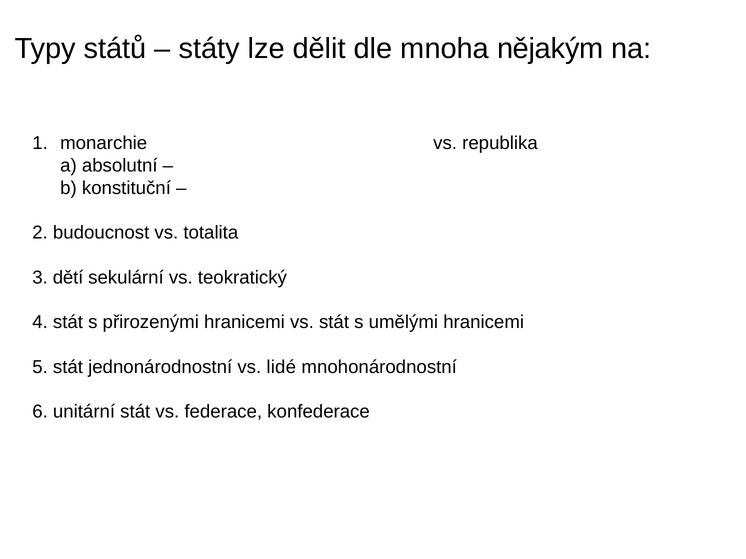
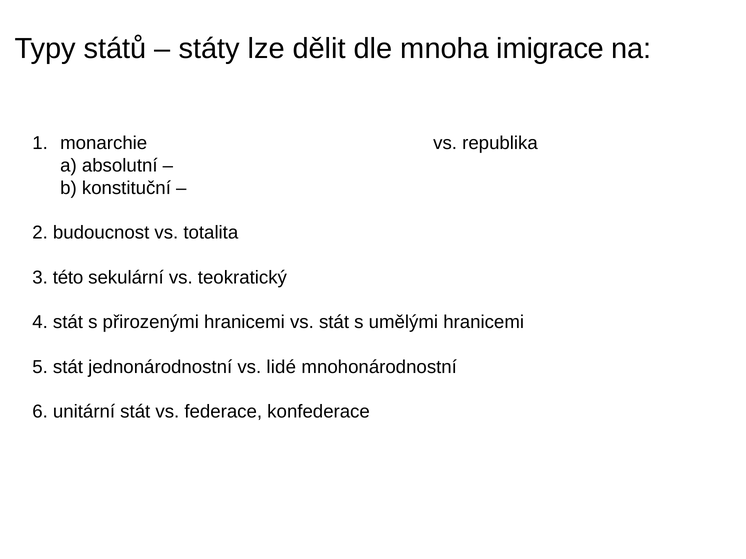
nějakým: nějakým -> imigrace
dětí: dětí -> této
